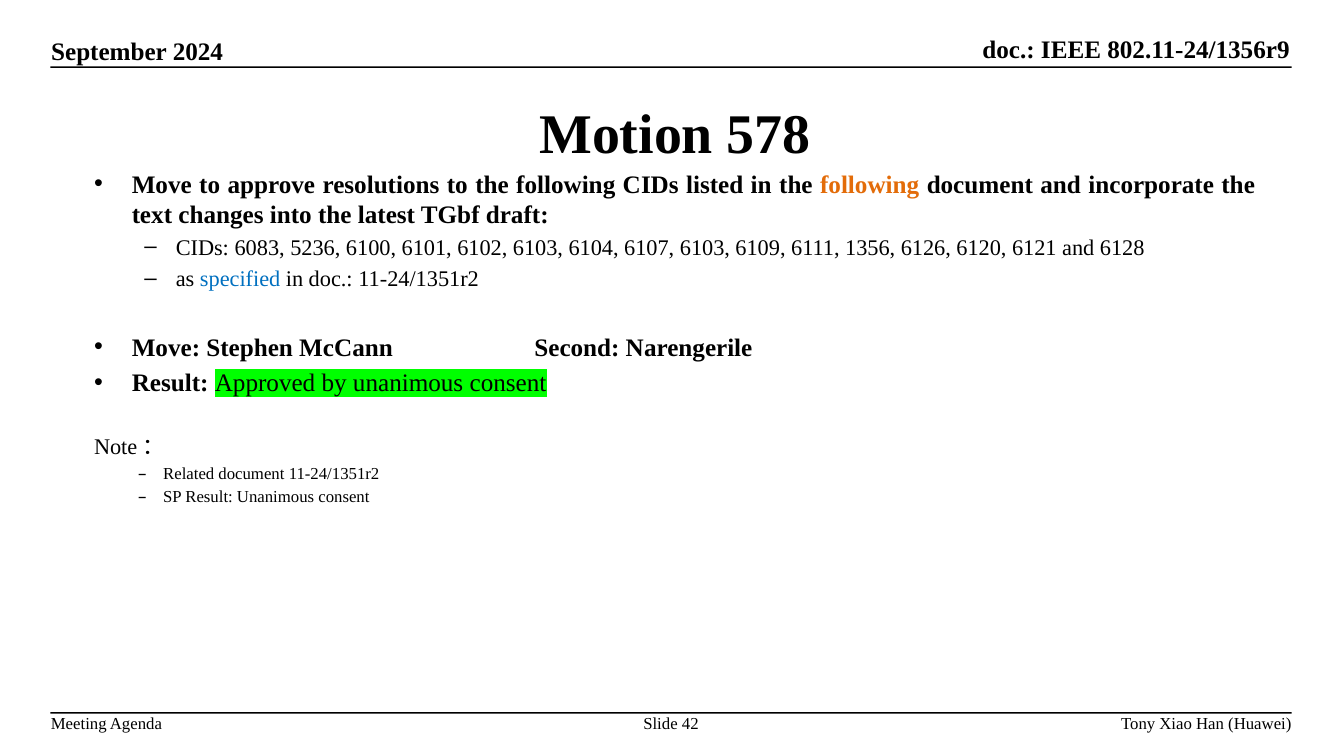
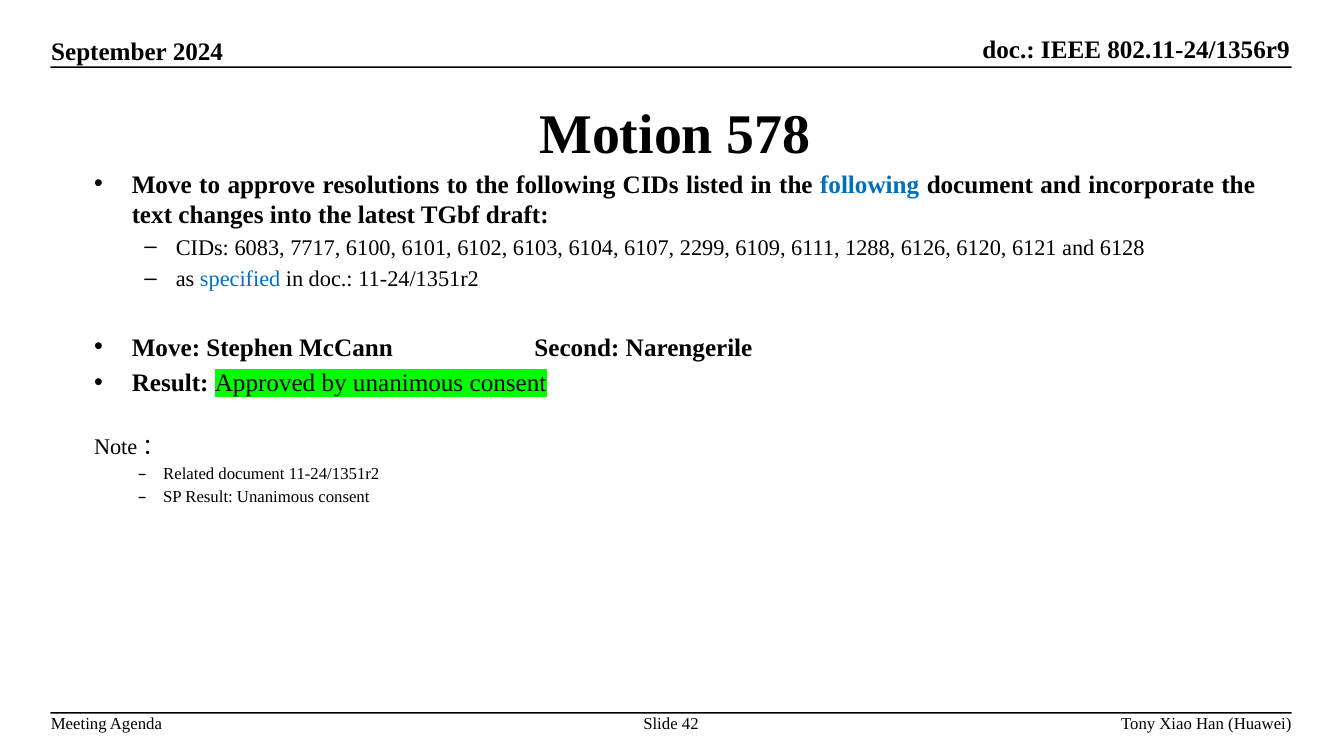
following at (870, 185) colour: orange -> blue
5236: 5236 -> 7717
6107 6103: 6103 -> 2299
1356: 1356 -> 1288
